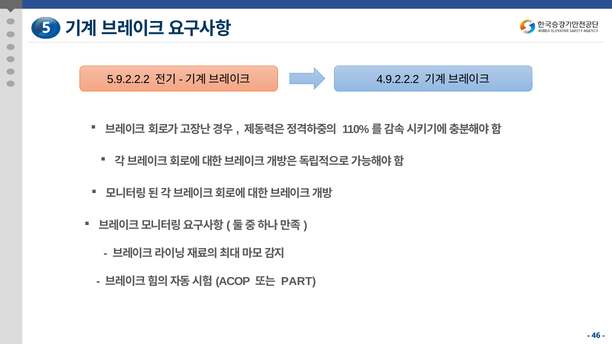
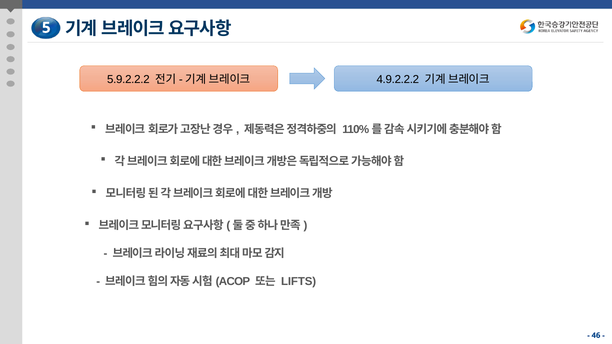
PART: PART -> LIFTS
